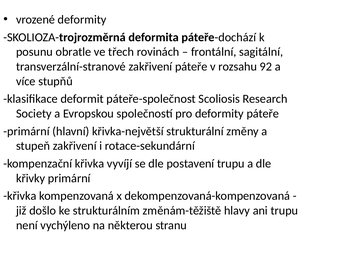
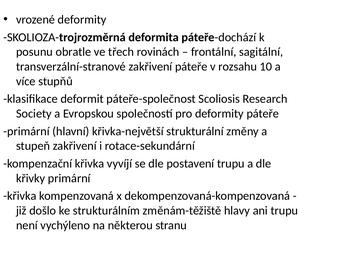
92: 92 -> 10
